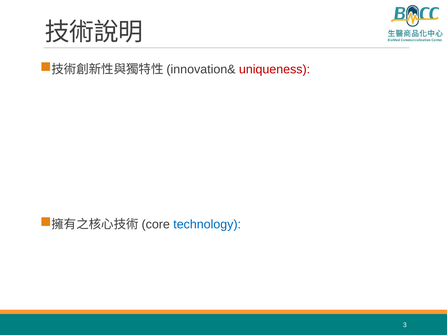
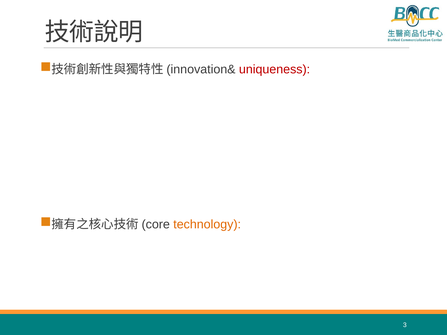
technology colour: blue -> orange
